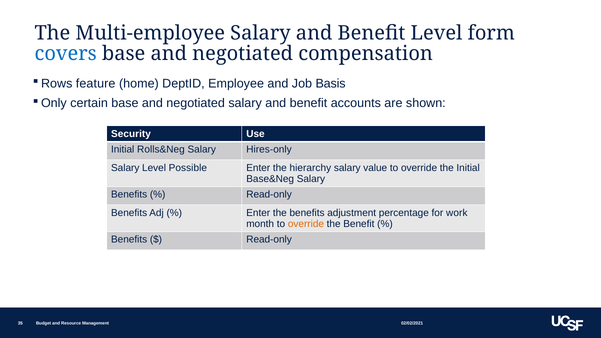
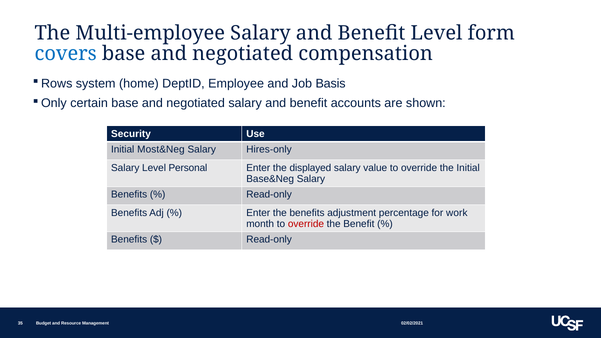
feature: feature -> system
Rolls&Neg: Rolls&Neg -> Most&Neg
Possible: Possible -> Personal
hierarchy: hierarchy -> displayed
override at (306, 224) colour: orange -> red
